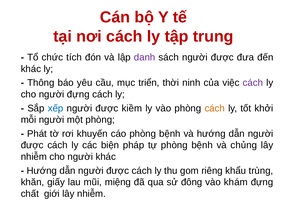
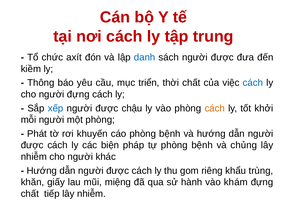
tích: tích -> axít
danh colour: purple -> blue
khác at (31, 69): khác -> kiềm
thời ninh: ninh -> chất
cách at (253, 83) colour: purple -> blue
kiềm: kiềm -> chậu
đông: đông -> hành
giới: giới -> tiếp
